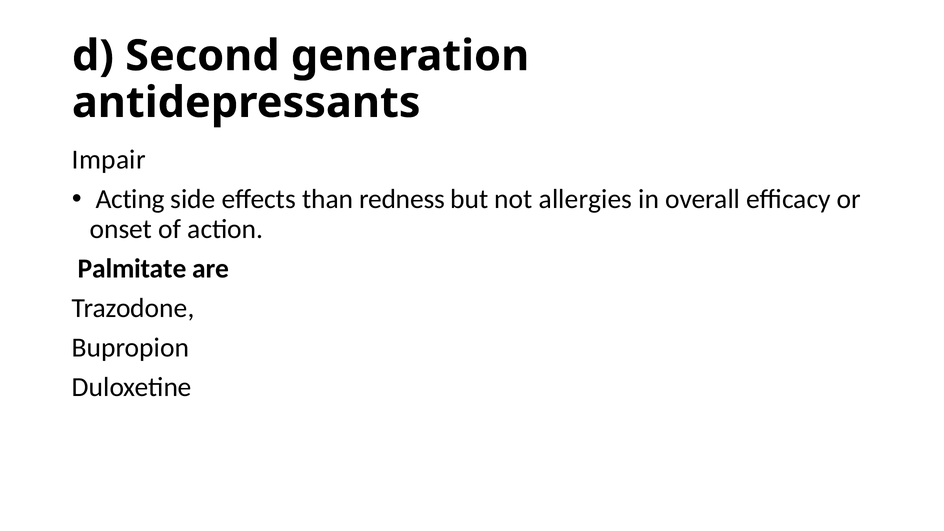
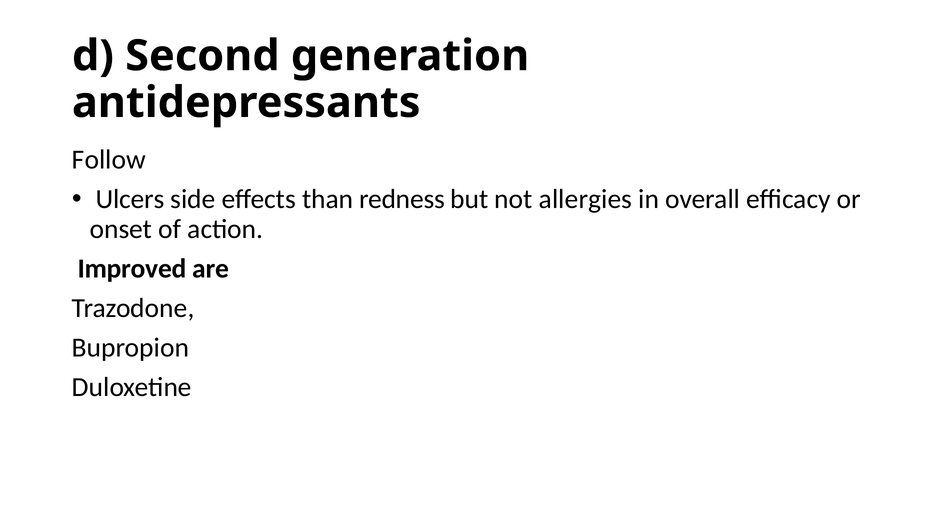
Impair: Impair -> Follow
Acting: Acting -> Ulcers
Palmitate: Palmitate -> Improved
